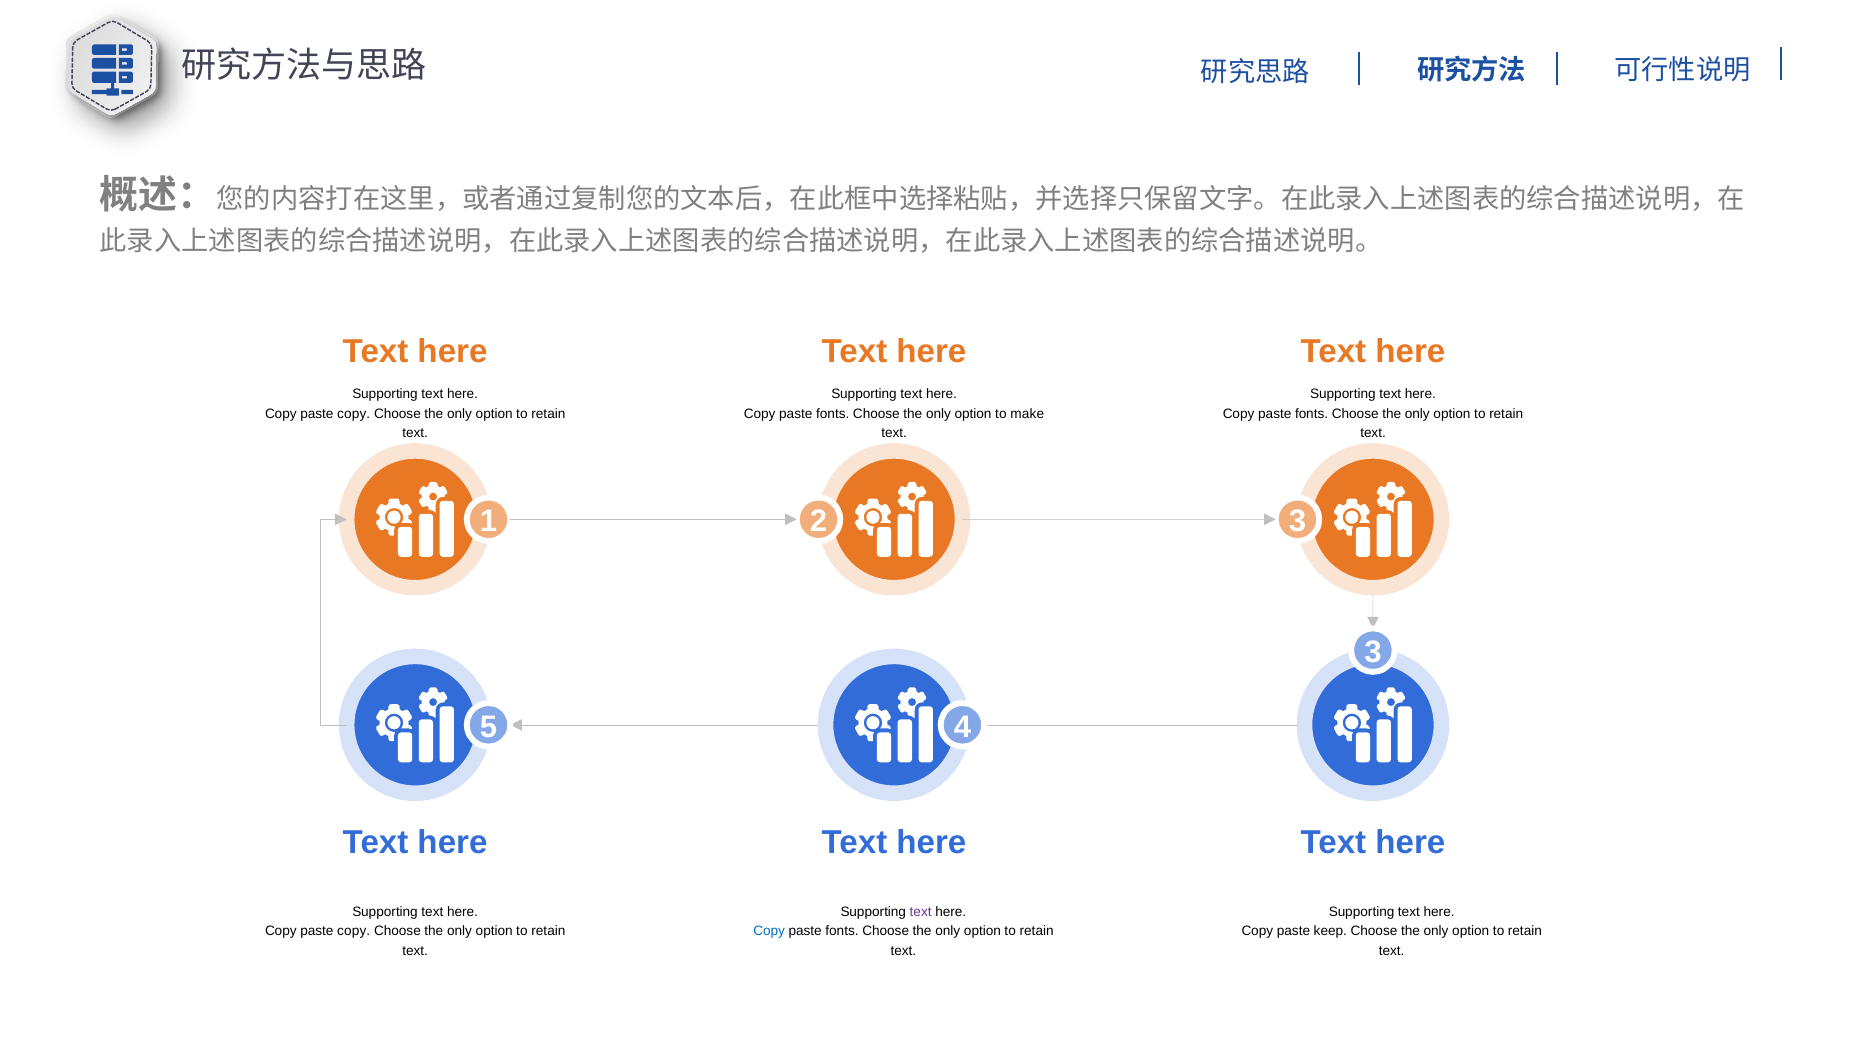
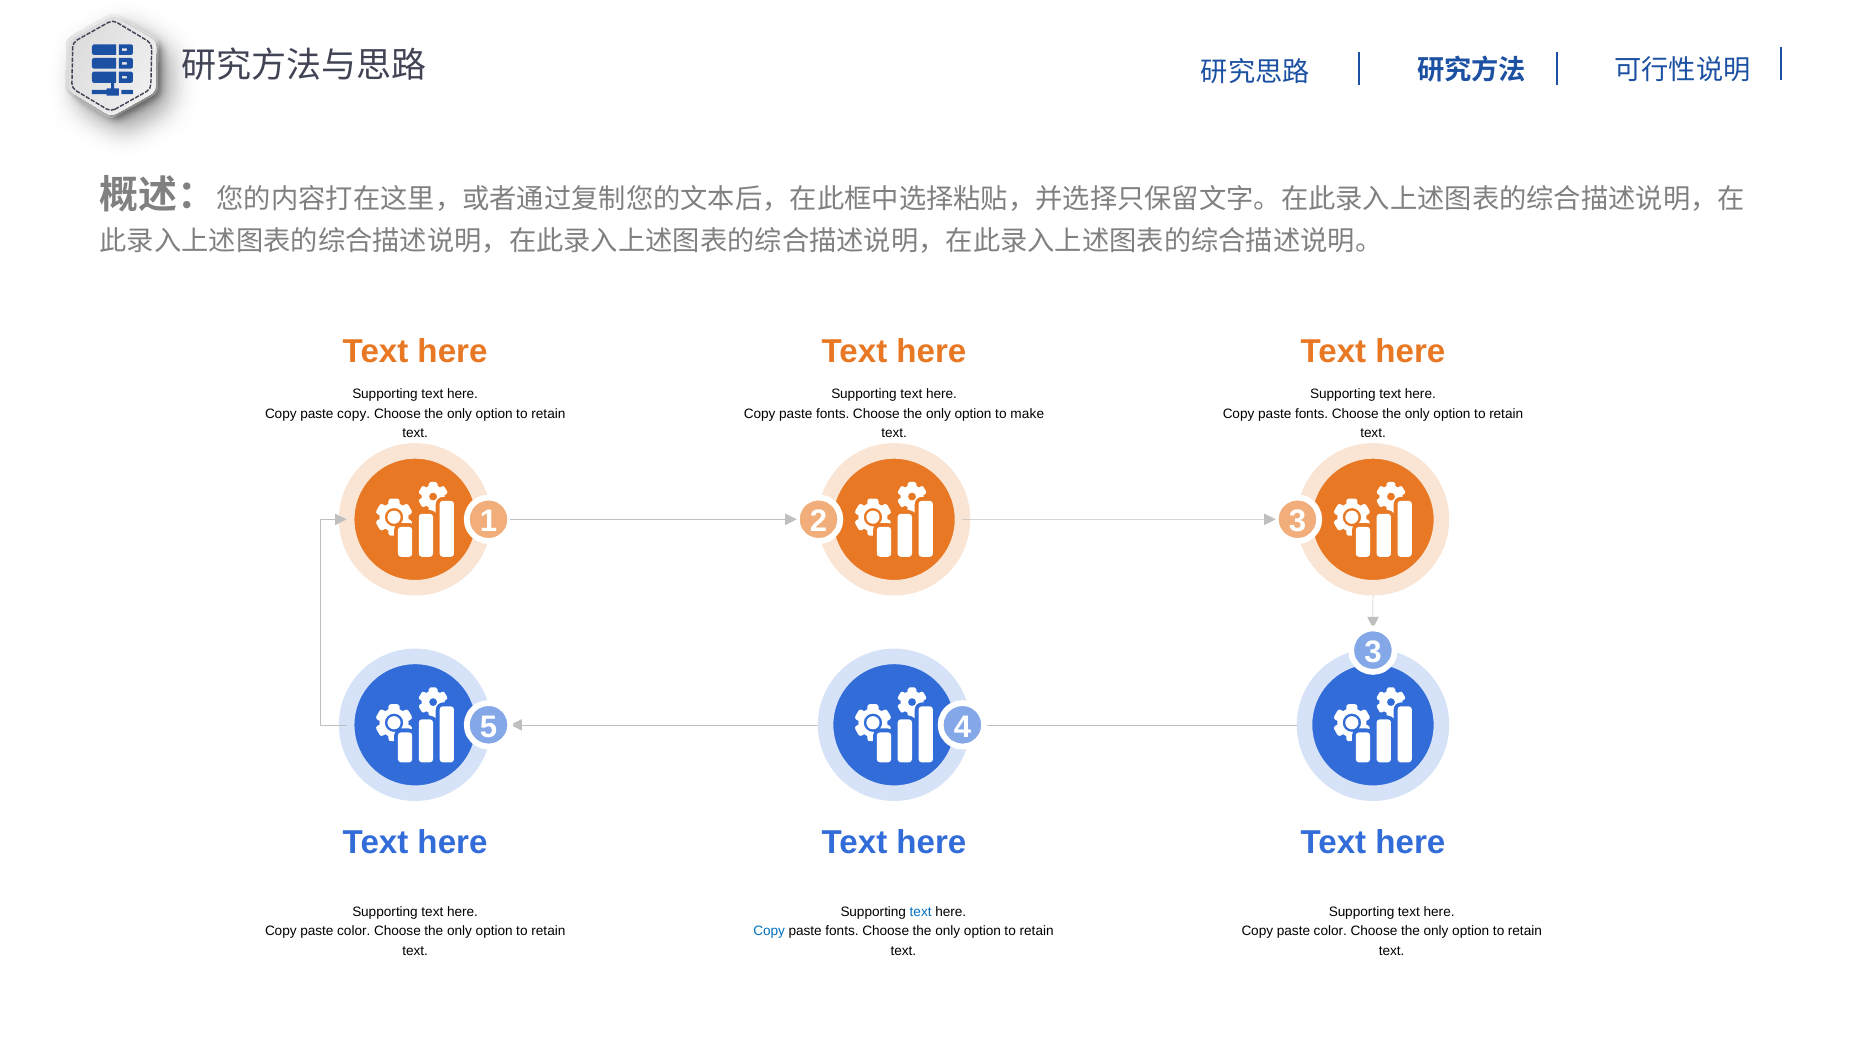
text at (921, 912) colour: purple -> blue
copy at (354, 932): copy -> color
keep at (1330, 932): keep -> color
